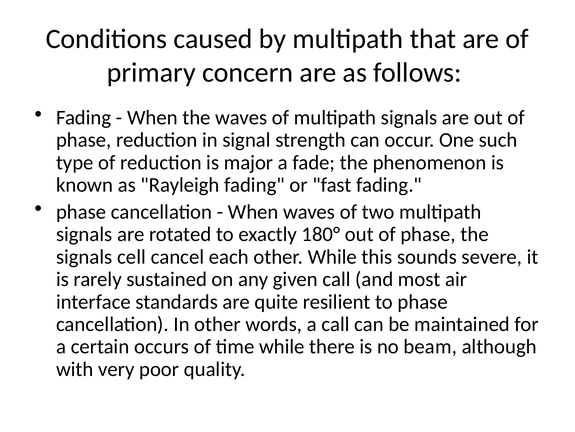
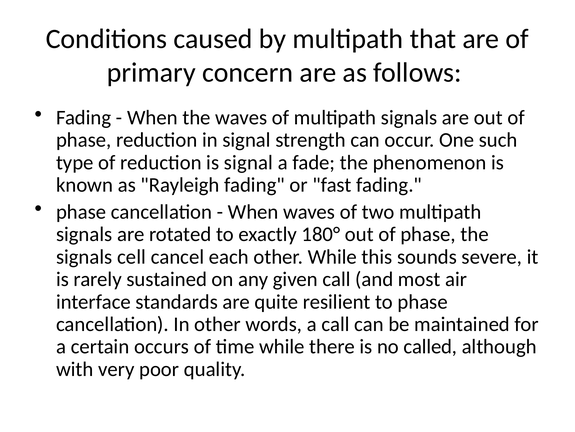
is major: major -> signal
beam: beam -> called
